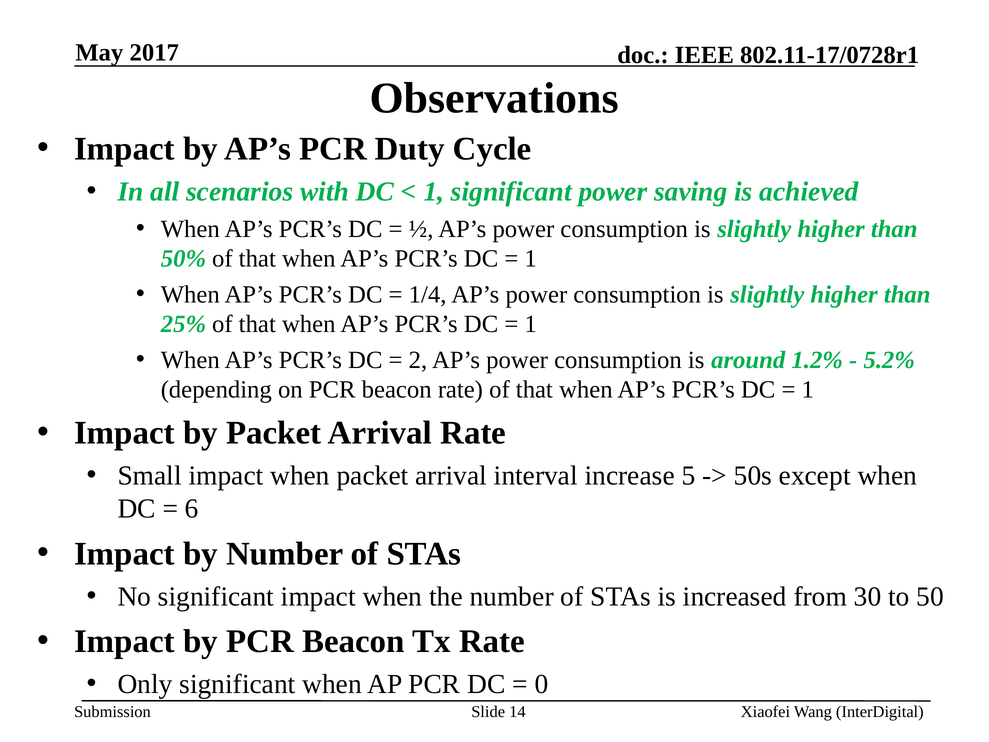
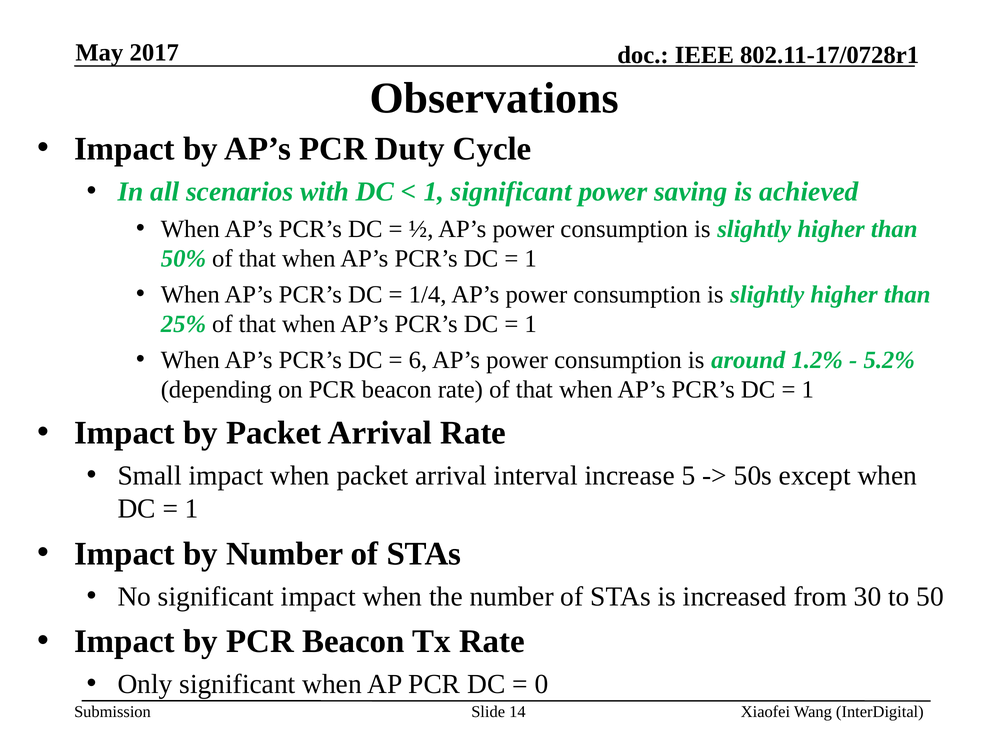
2: 2 -> 6
6 at (192, 509): 6 -> 1
